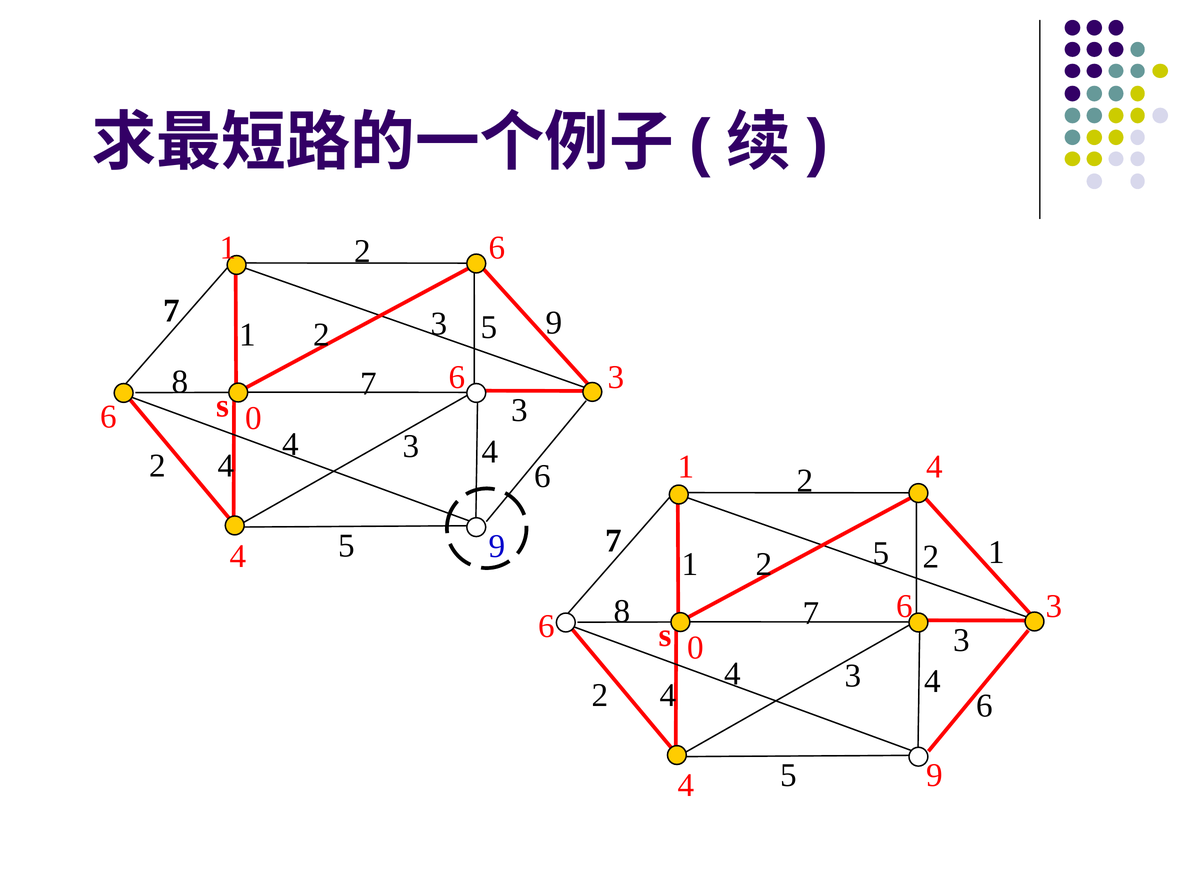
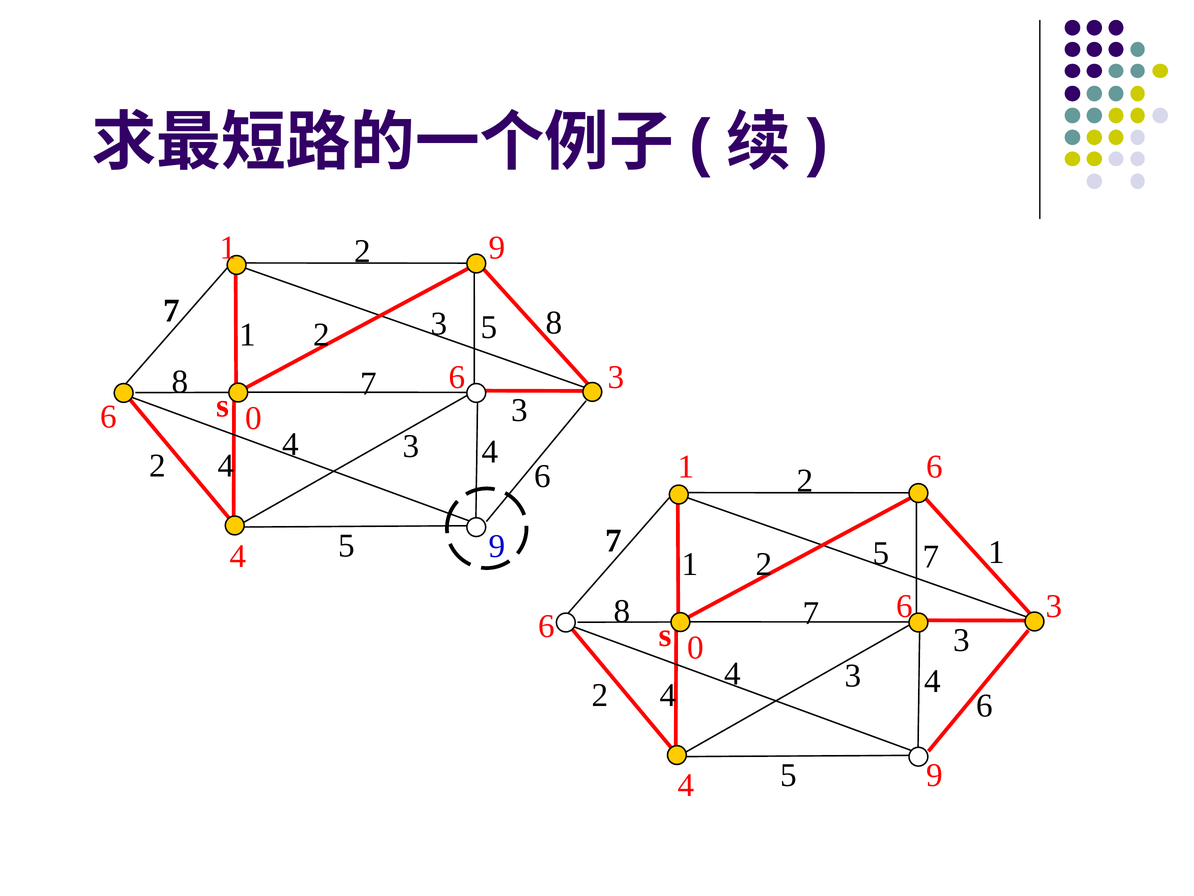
1 6: 6 -> 9
5 9: 9 -> 8
1 4: 4 -> 6
2 2: 2 -> 7
